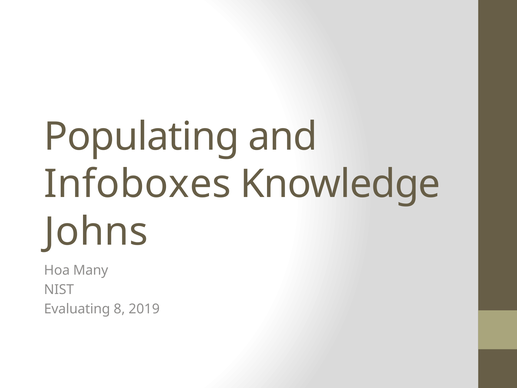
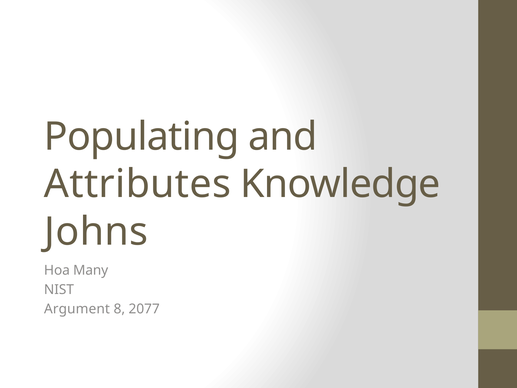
Infoboxes: Infoboxes -> Attributes
Evaluating: Evaluating -> Argument
2019: 2019 -> 2077
